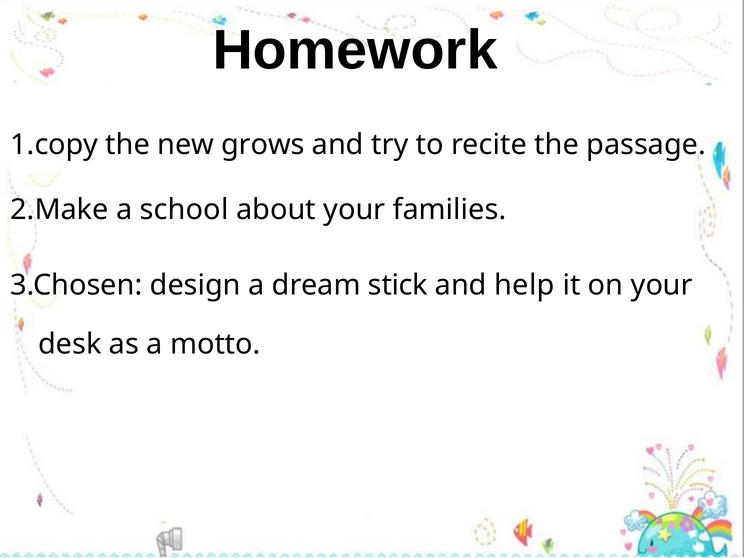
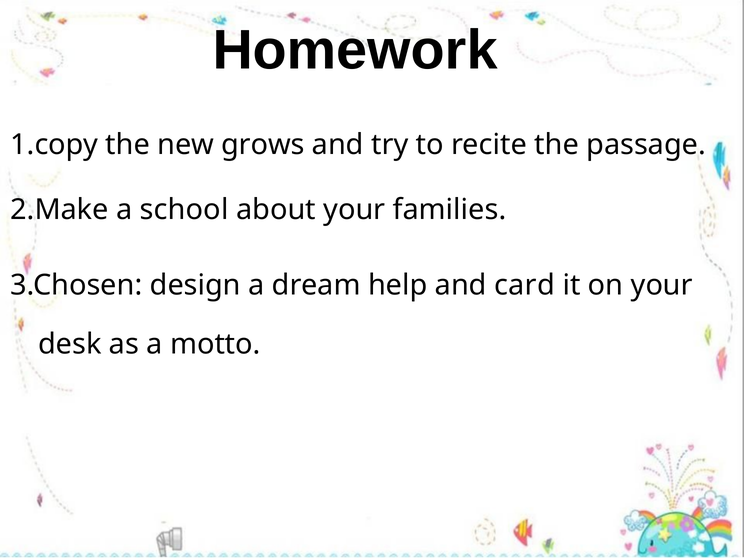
stick: stick -> help
help: help -> card
